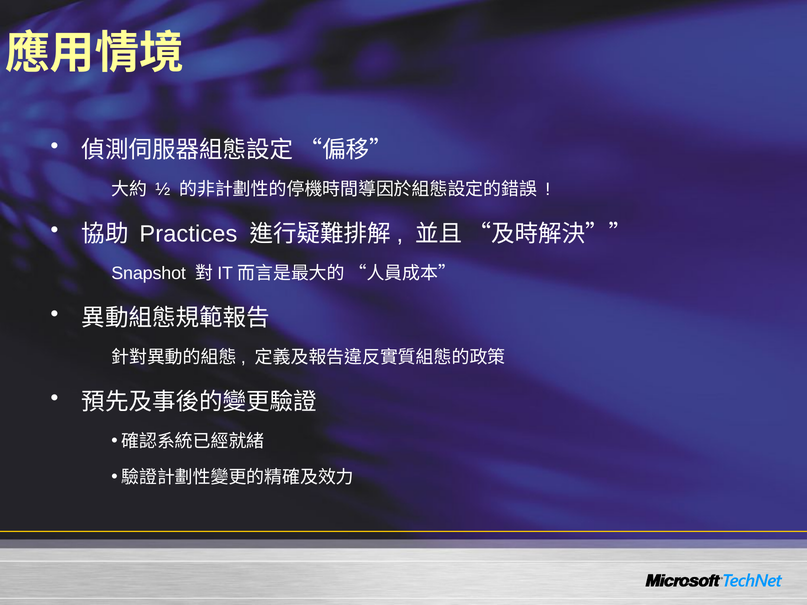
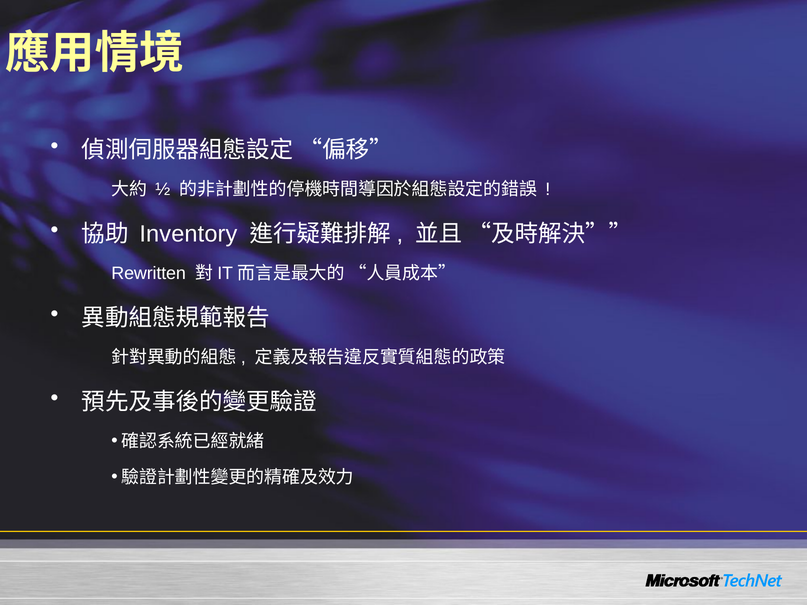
Practices: Practices -> Inventory
Snapshot: Snapshot -> Rewritten
